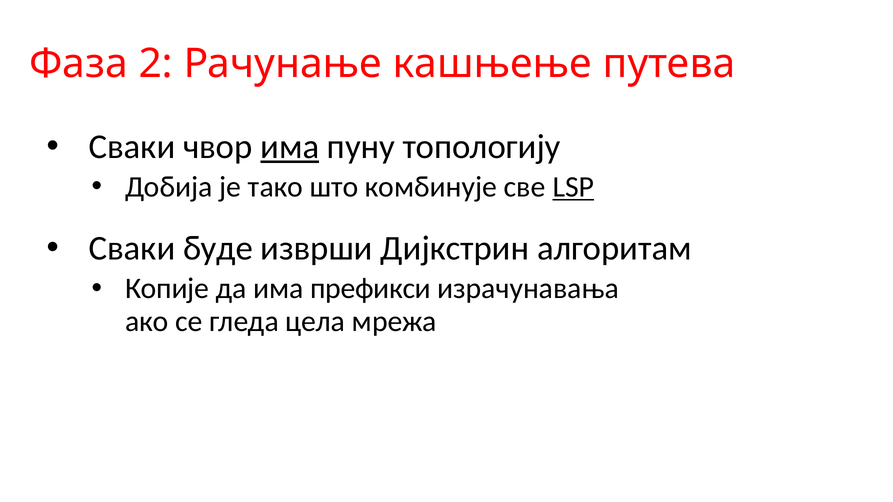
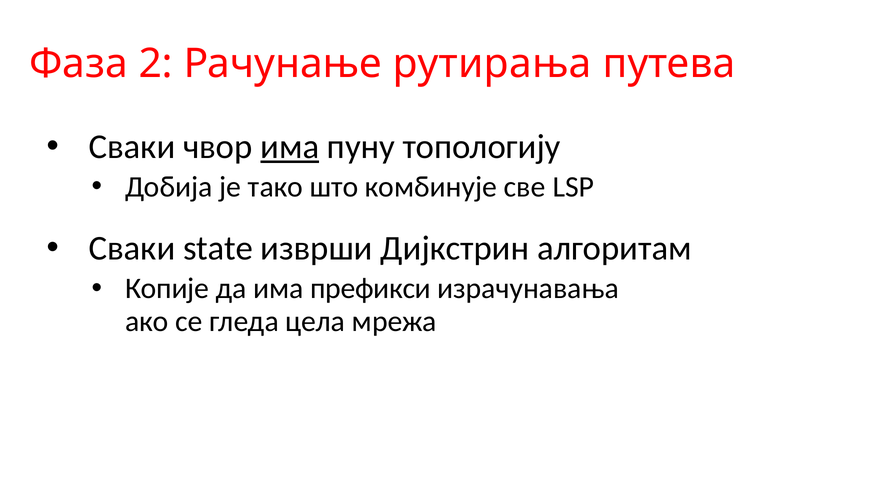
кашњење: кашњење -> рутирања
LSP underline: present -> none
буде: буде -> state
